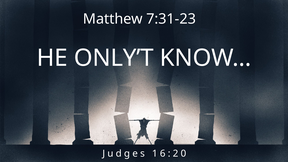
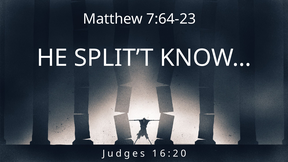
7:31-23: 7:31-23 -> 7:64-23
ONLY’T: ONLY’T -> SPLIT’T
